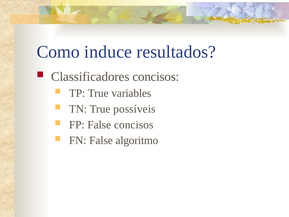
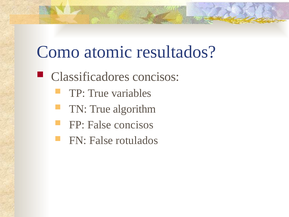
induce: induce -> atomic
possíveis: possíveis -> algorithm
algoritmo: algoritmo -> rotulados
